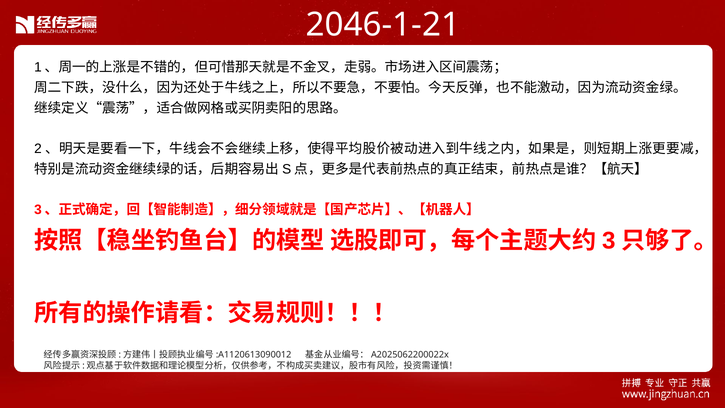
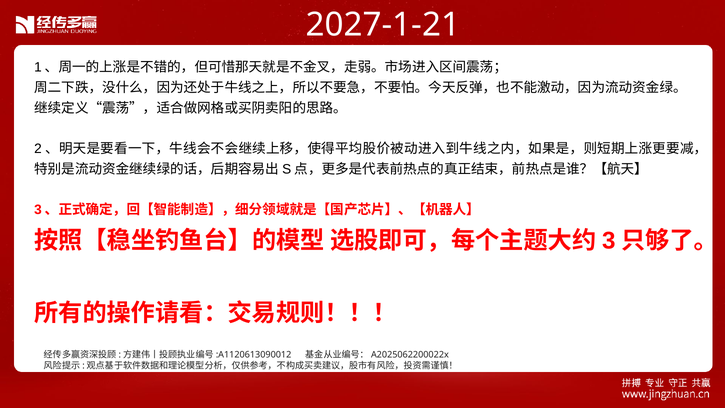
2046-1-21: 2046-1-21 -> 2027-1-21
